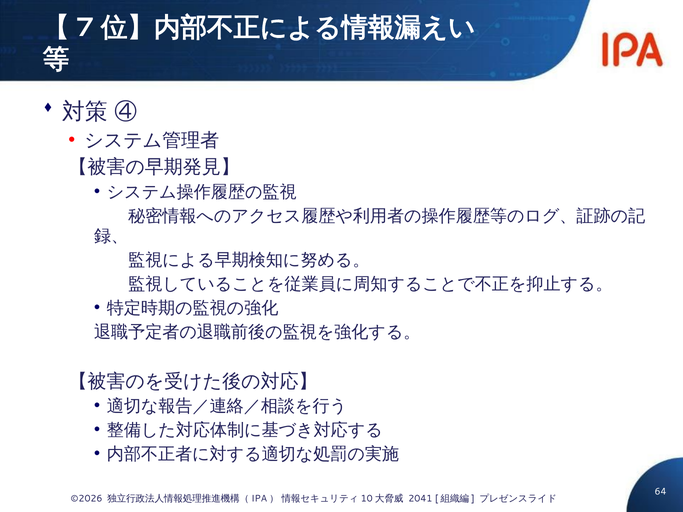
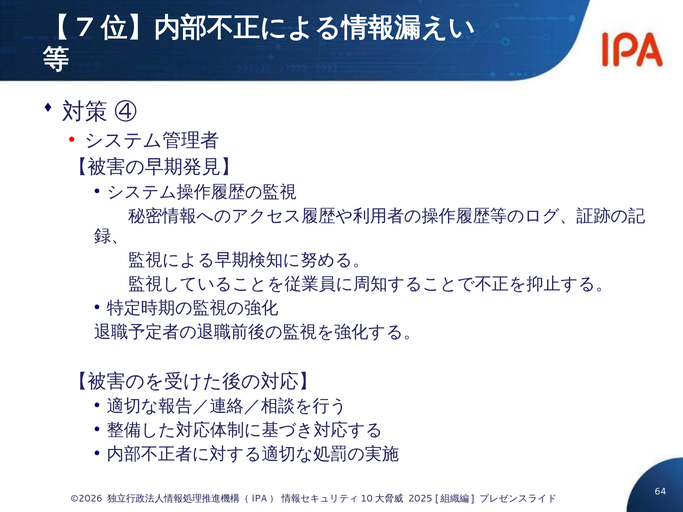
2041: 2041 -> 2025
